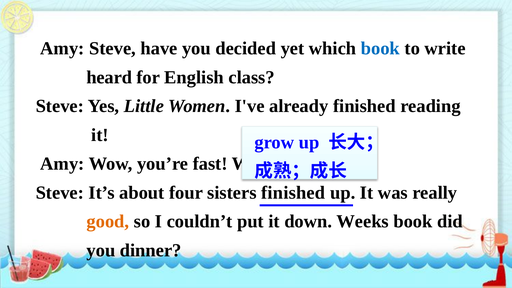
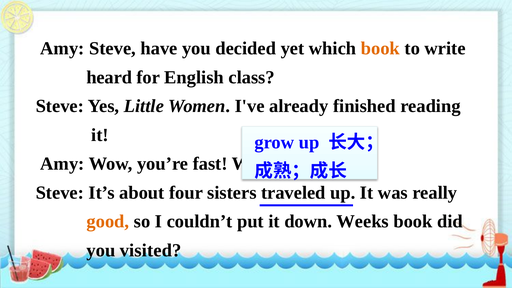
book at (380, 49) colour: blue -> orange
sisters finished: finished -> traveled
dinner: dinner -> visited
